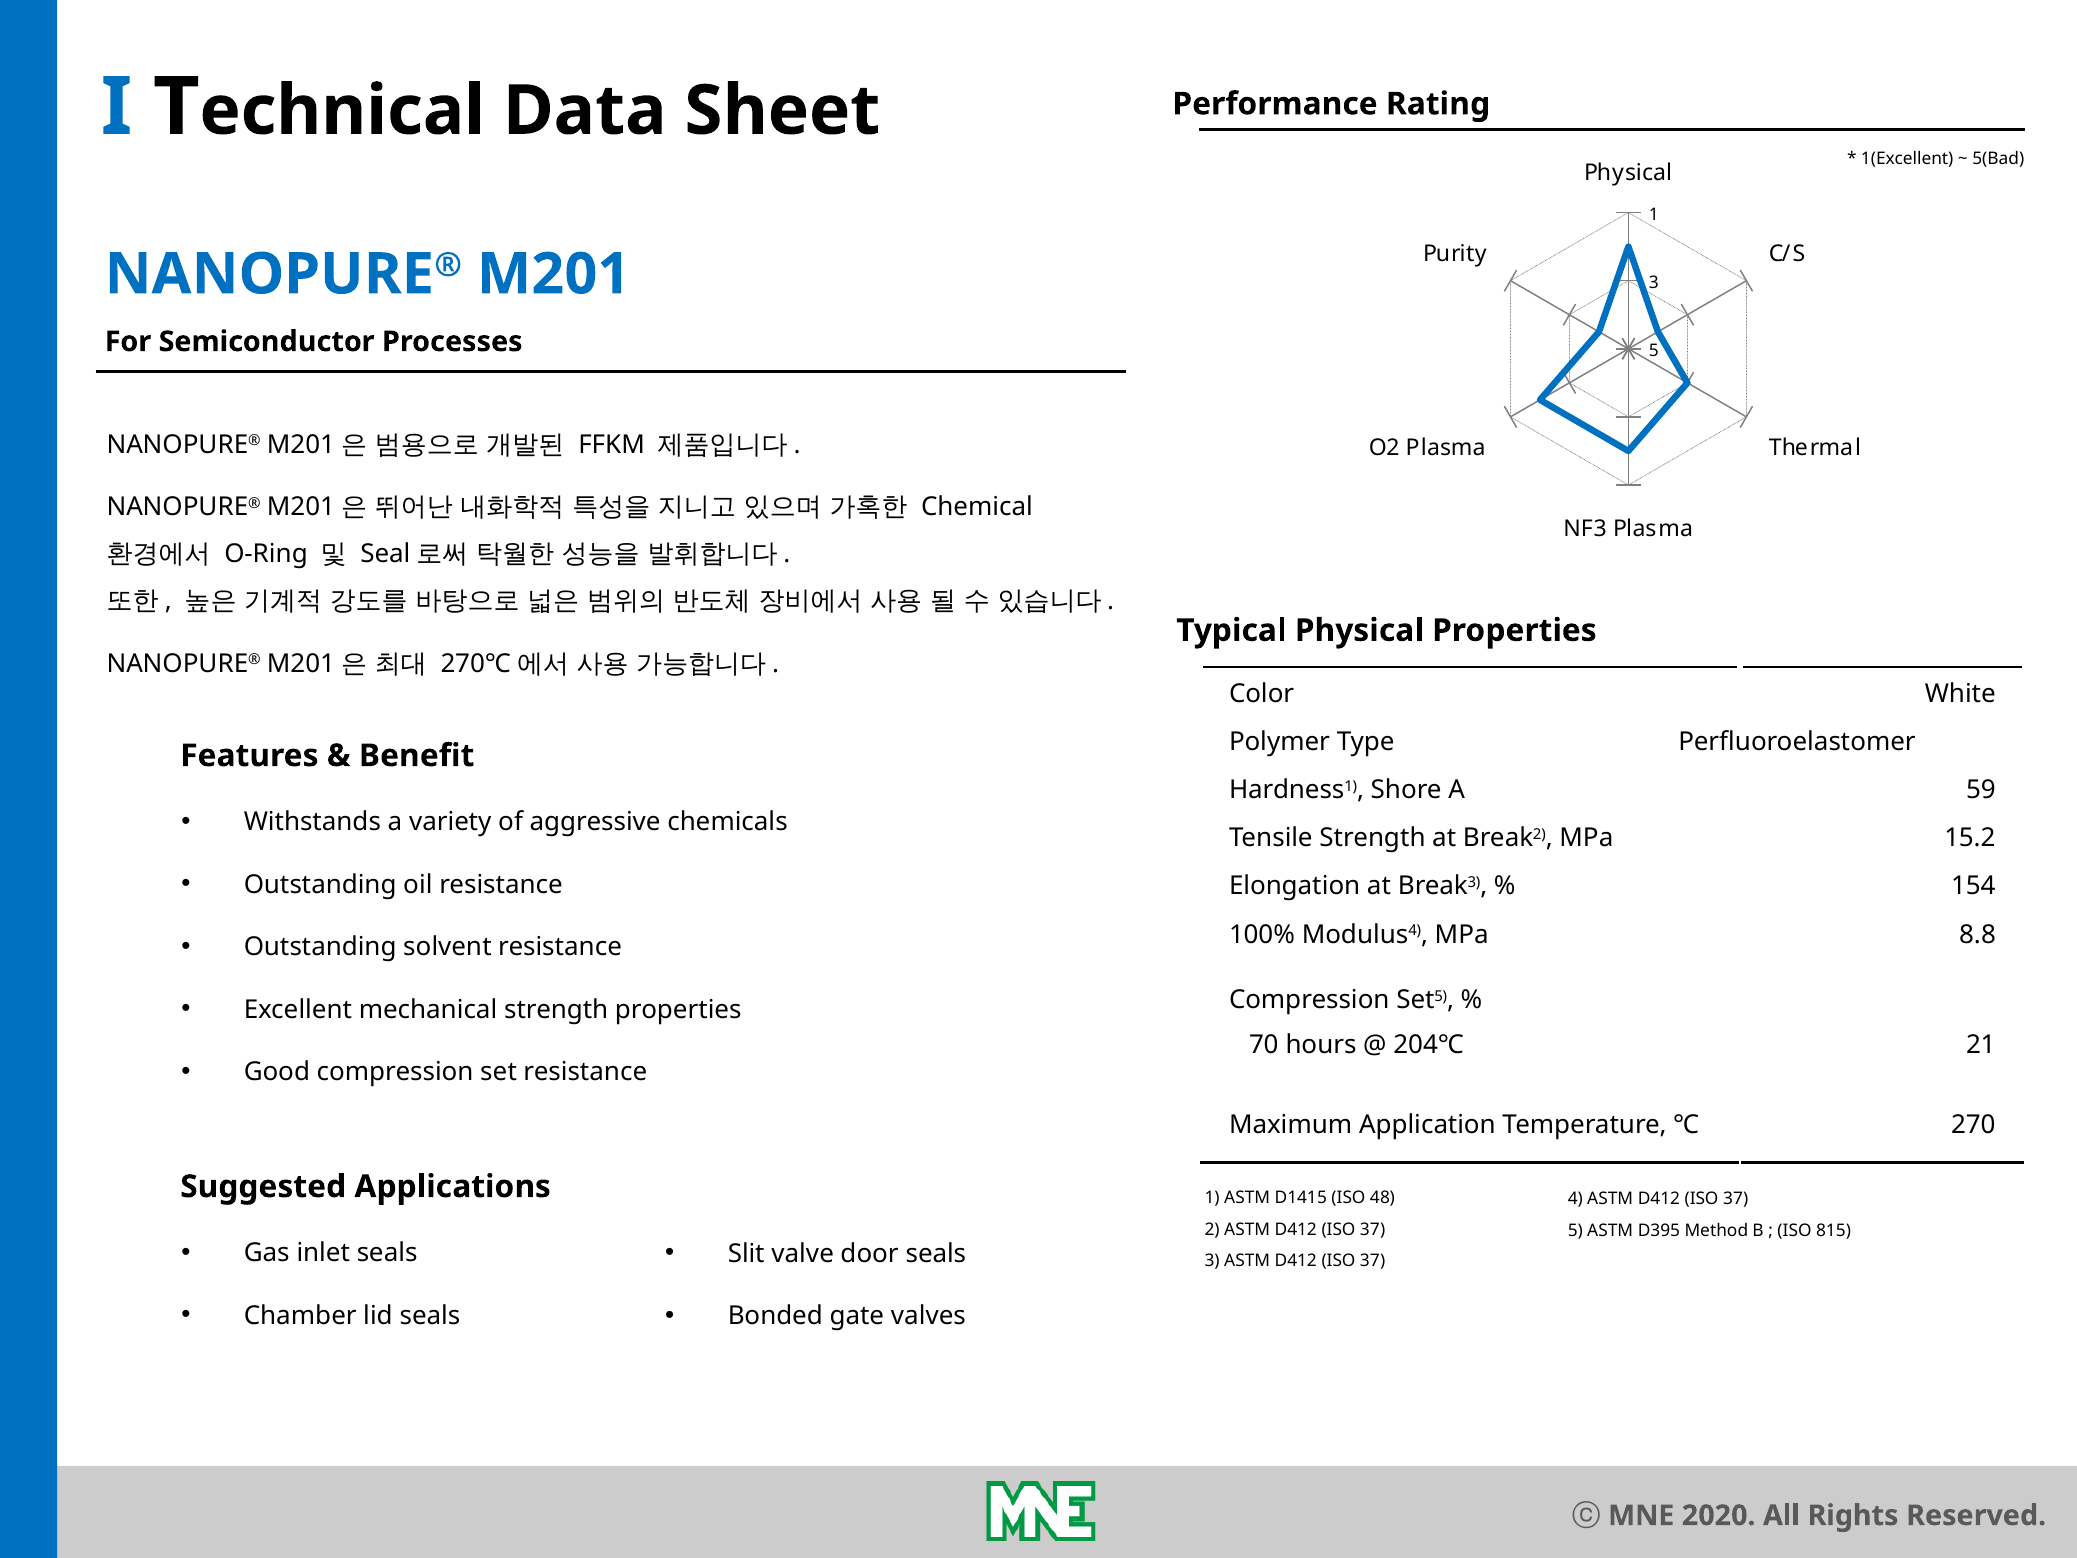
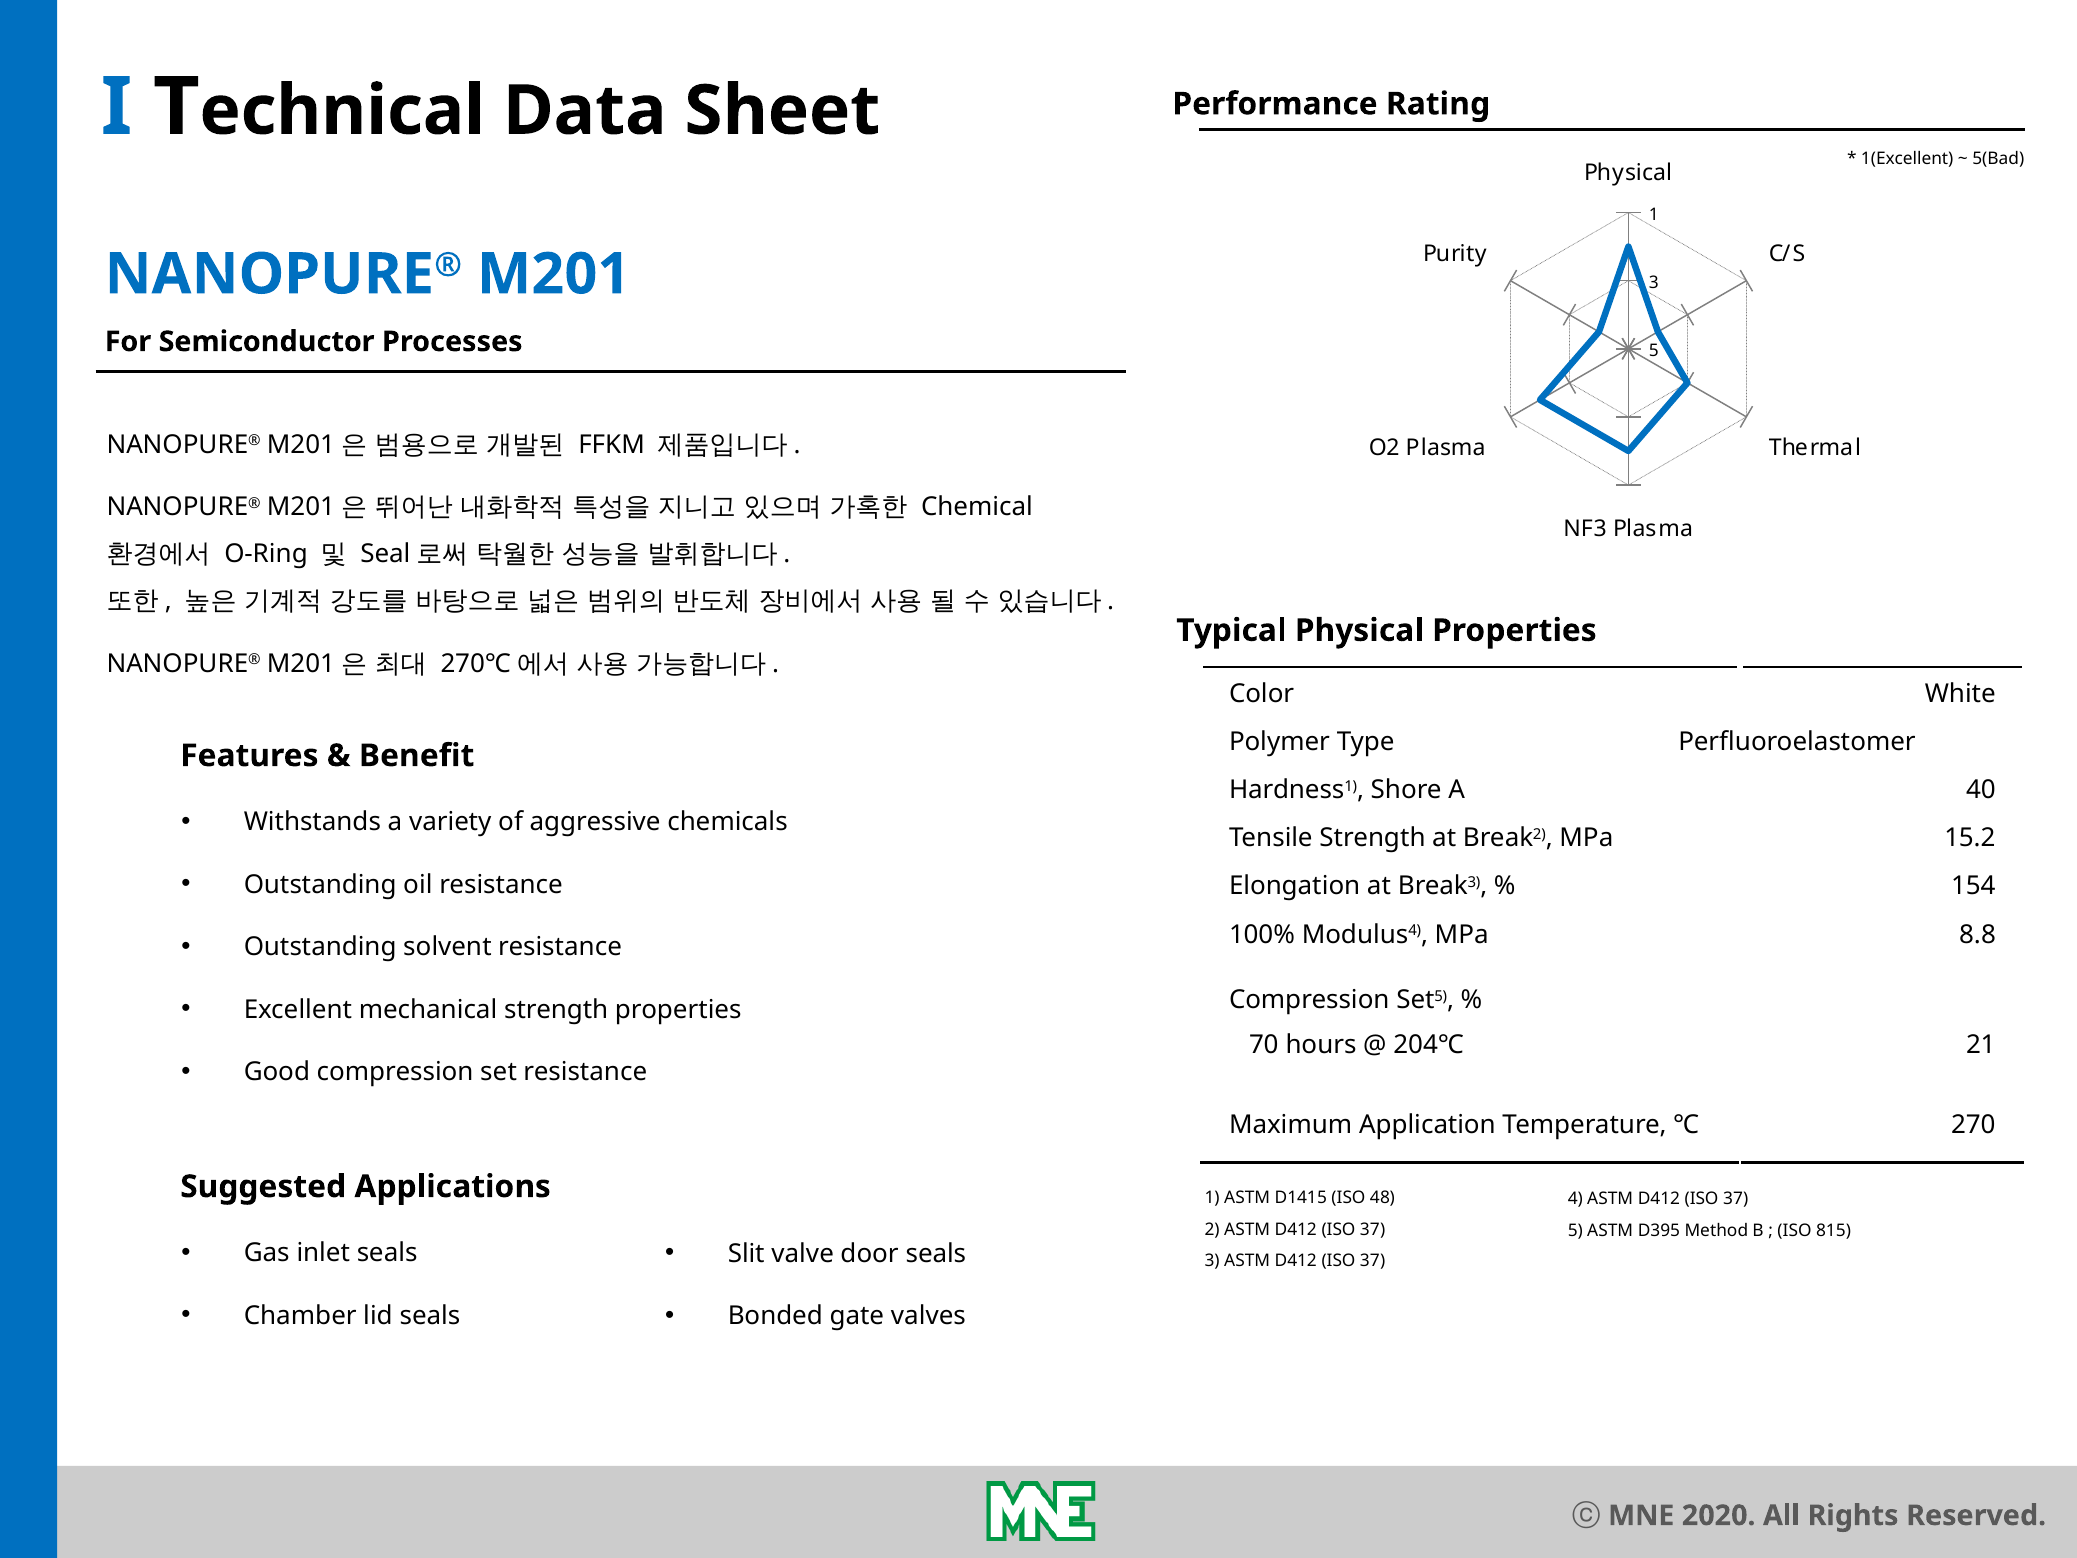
59: 59 -> 40
